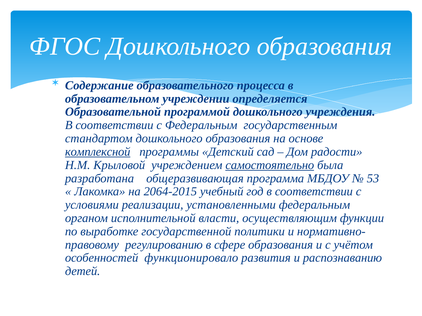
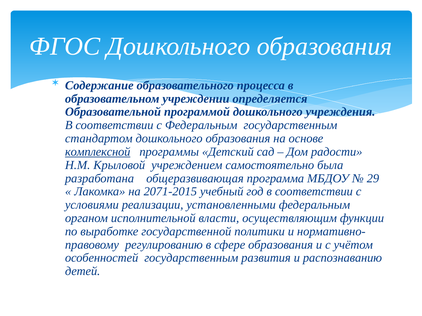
самостоятельно underline: present -> none
53: 53 -> 29
2064-2015: 2064-2015 -> 2071-2015
особенностей функционировало: функционировало -> государственным
